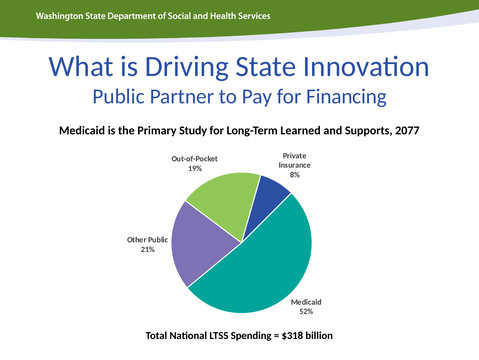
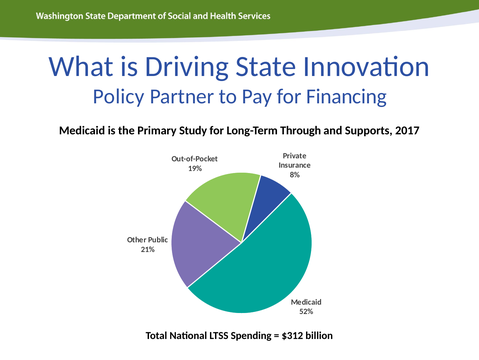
Public at (119, 96): Public -> Policy
Learned: Learned -> Through
2077: 2077 -> 2017
$318: $318 -> $312
